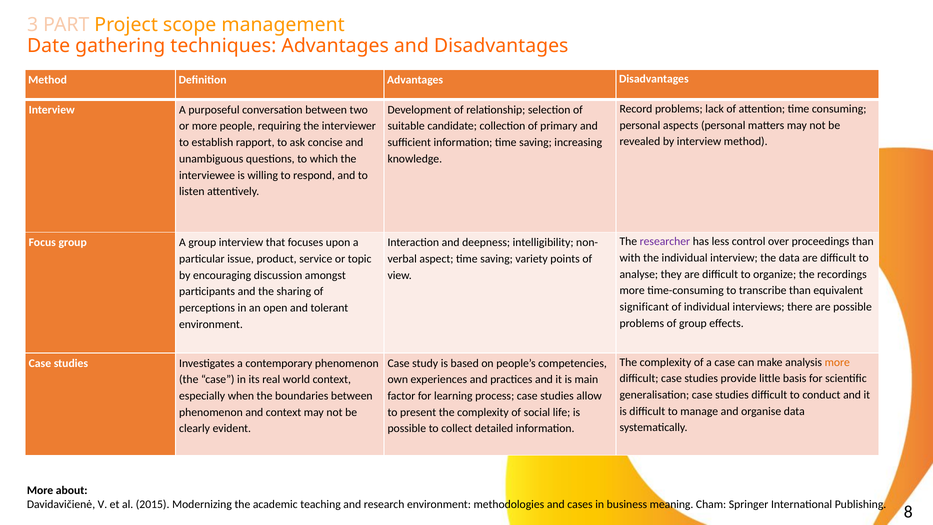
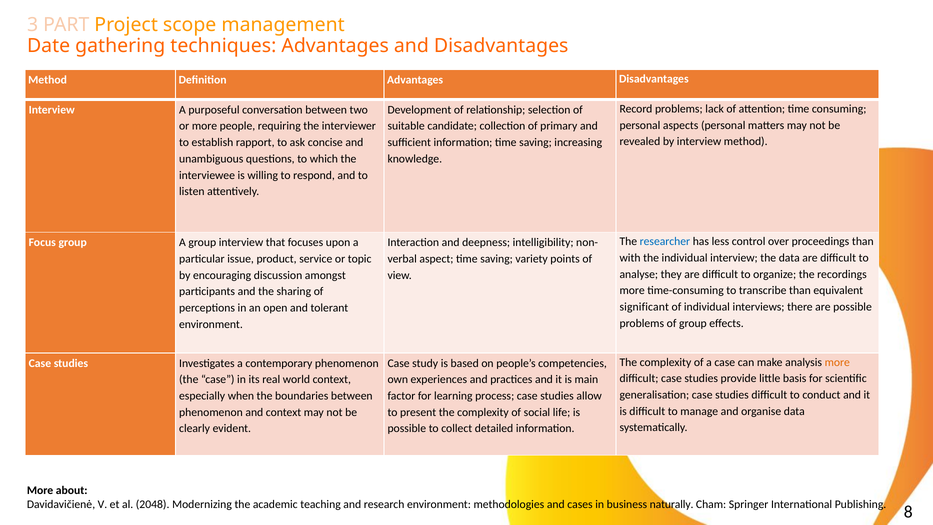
researcher colour: purple -> blue
2015: 2015 -> 2048
meaning: meaning -> naturally
